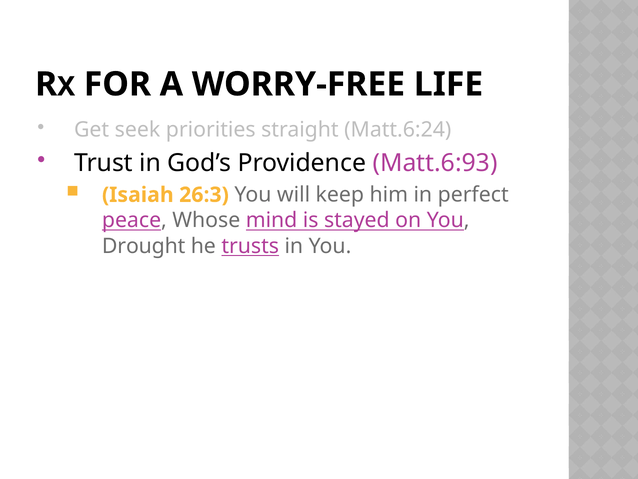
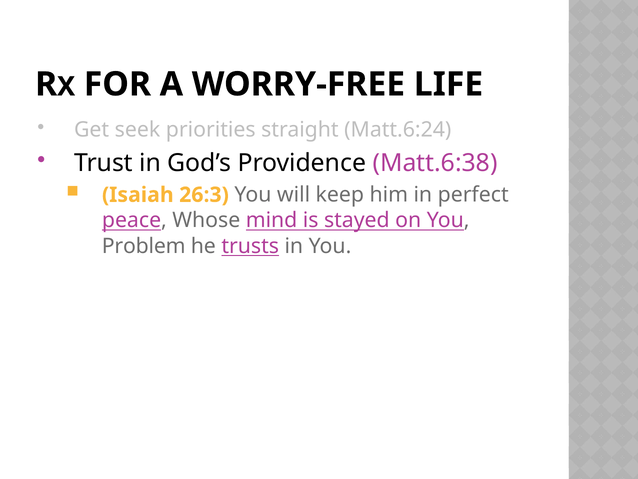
Matt.6:93: Matt.6:93 -> Matt.6:38
Drought: Drought -> Problem
